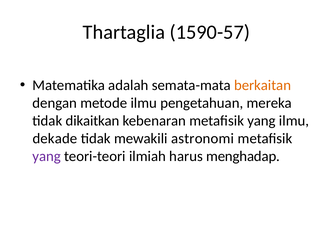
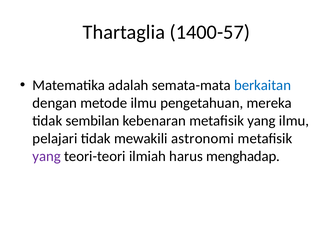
1590-57: 1590-57 -> 1400-57
berkaitan colour: orange -> blue
dikaitkan: dikaitkan -> sembilan
dekade: dekade -> pelajari
